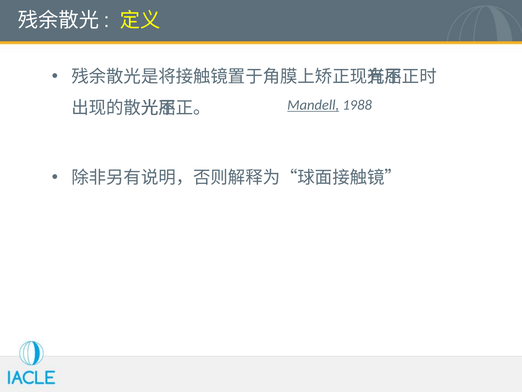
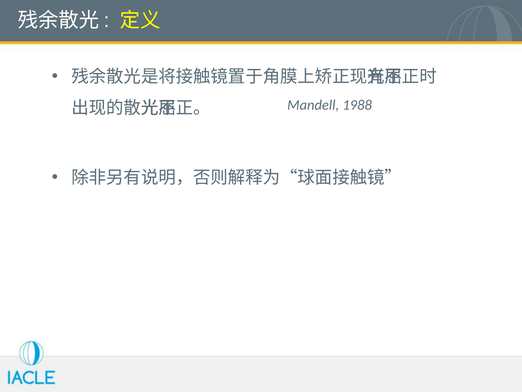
Mandell underline: present -> none
